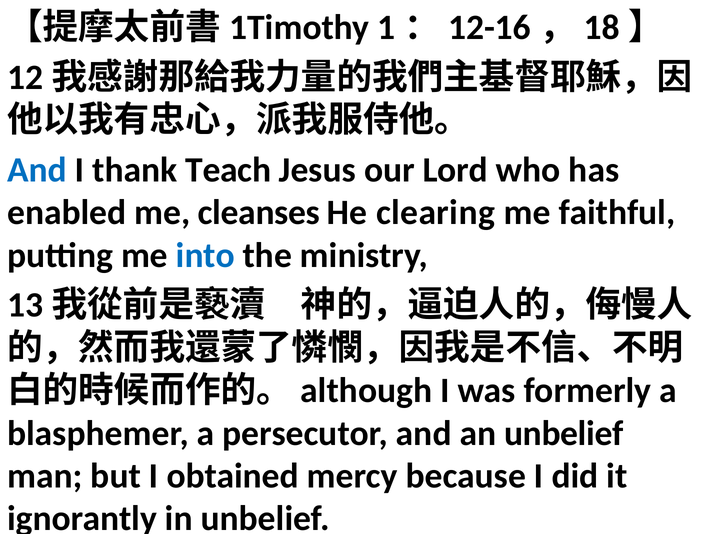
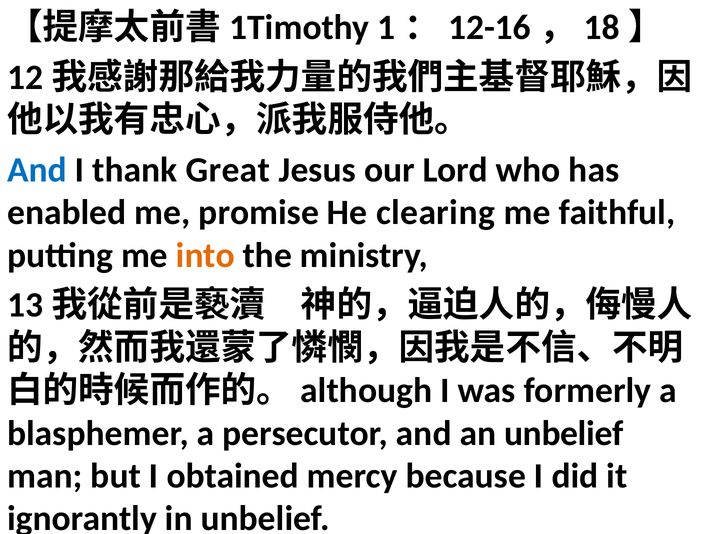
Teach: Teach -> Great
cleanses: cleanses -> promise
into colour: blue -> orange
